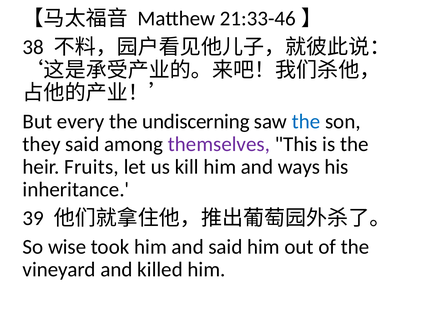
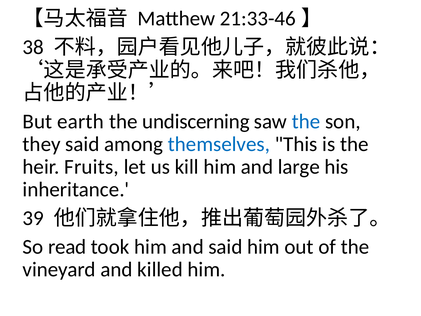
every: every -> earth
themselves colour: purple -> blue
ways: ways -> large
wise: wise -> read
